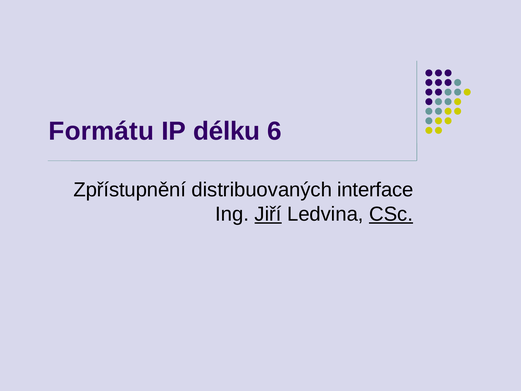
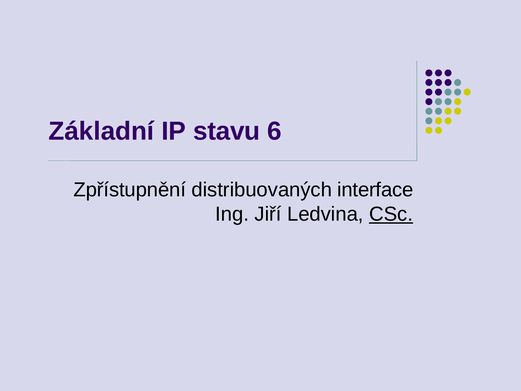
Formátu: Formátu -> Základní
délku: délku -> stavu
Jiří underline: present -> none
